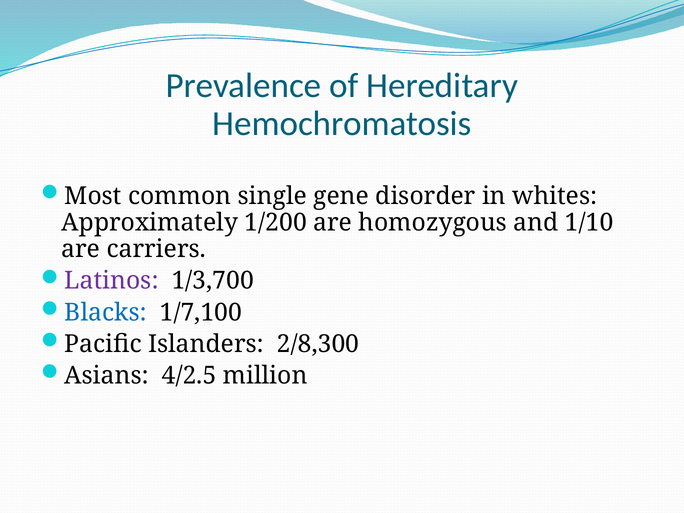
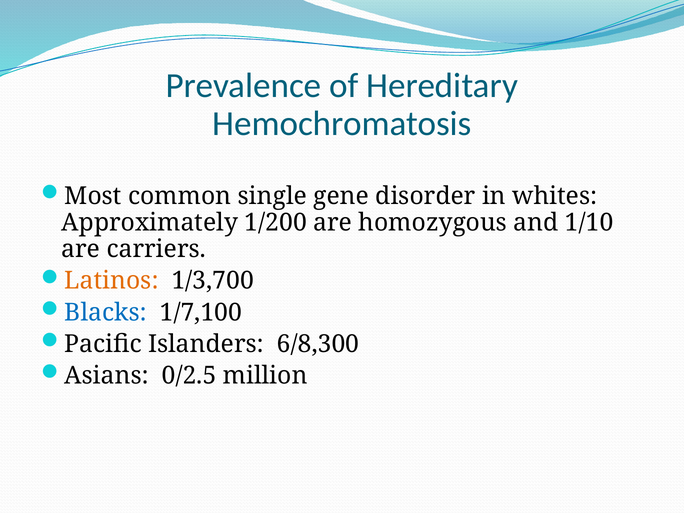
Latinos colour: purple -> orange
2/8,300: 2/8,300 -> 6/8,300
4/2.5: 4/2.5 -> 0/2.5
